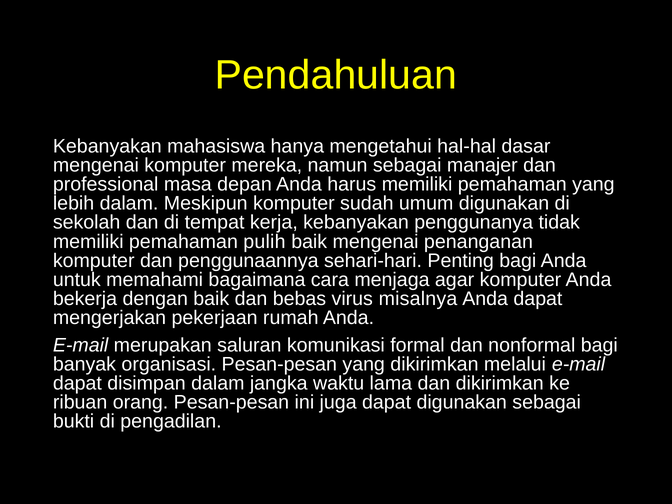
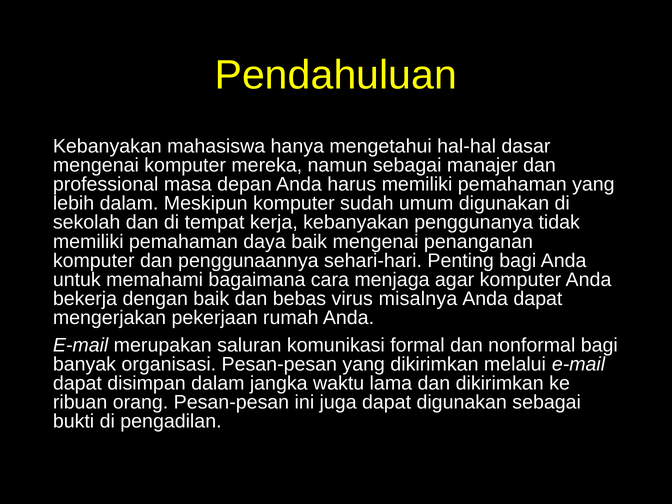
pulih: pulih -> daya
